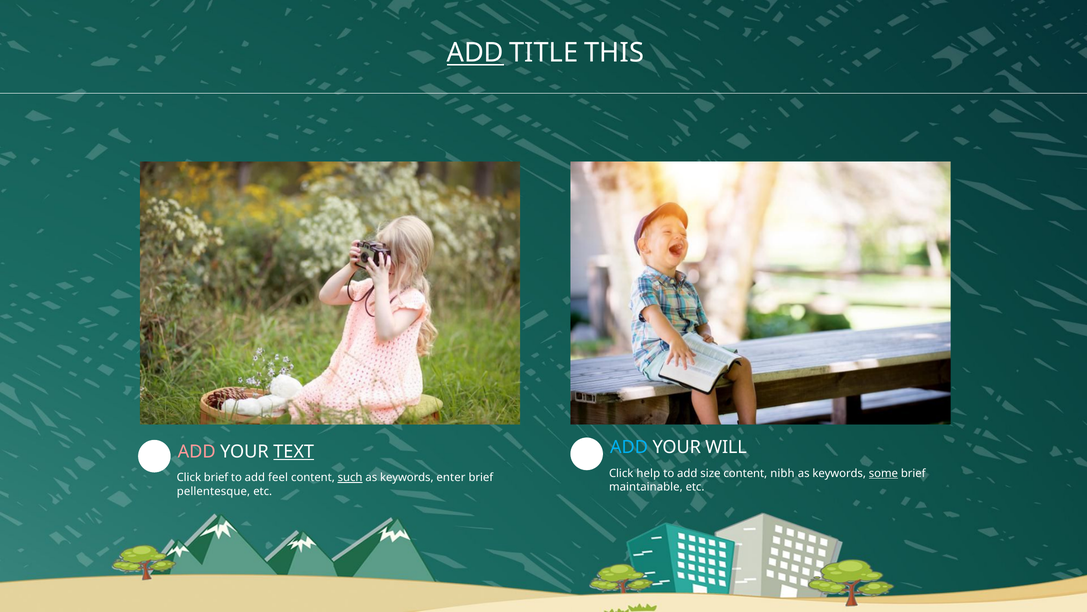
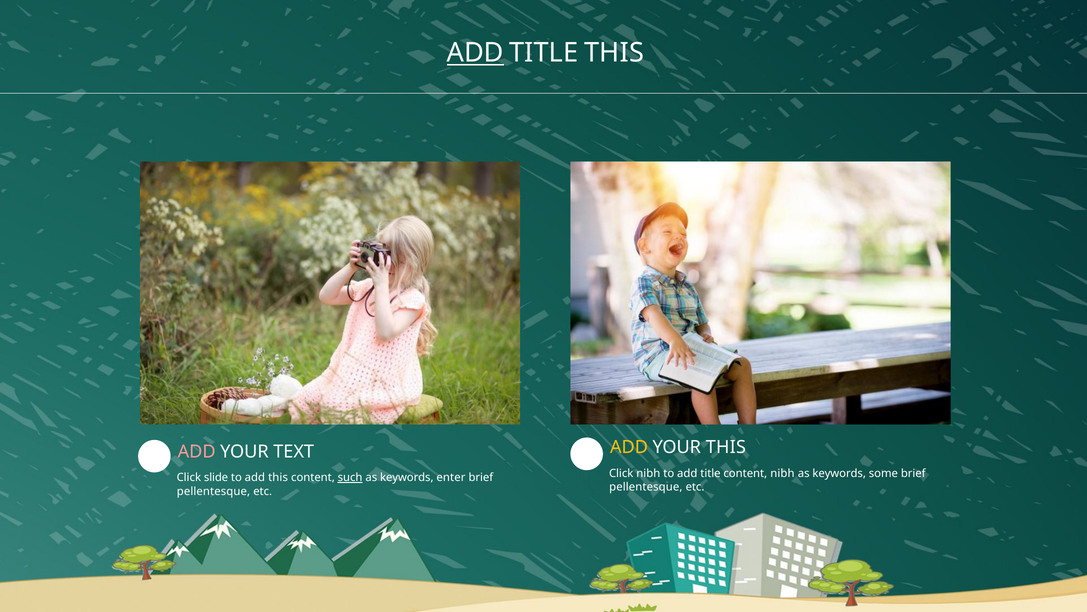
ADD at (629, 447) colour: light blue -> yellow
YOUR WILL: WILL -> THIS
TEXT underline: present -> none
Click help: help -> nibh
to add size: size -> title
some underline: present -> none
Click brief: brief -> slide
add feel: feel -> this
maintainable at (646, 487): maintainable -> pellentesque
